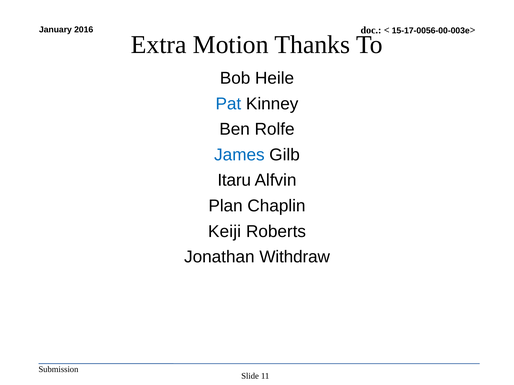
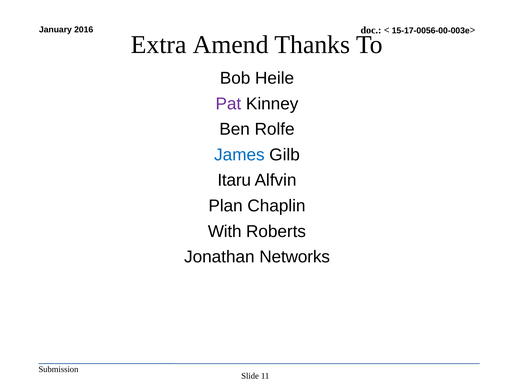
Motion: Motion -> Amend
Pat colour: blue -> purple
Keiji: Keiji -> With
Withdraw: Withdraw -> Networks
